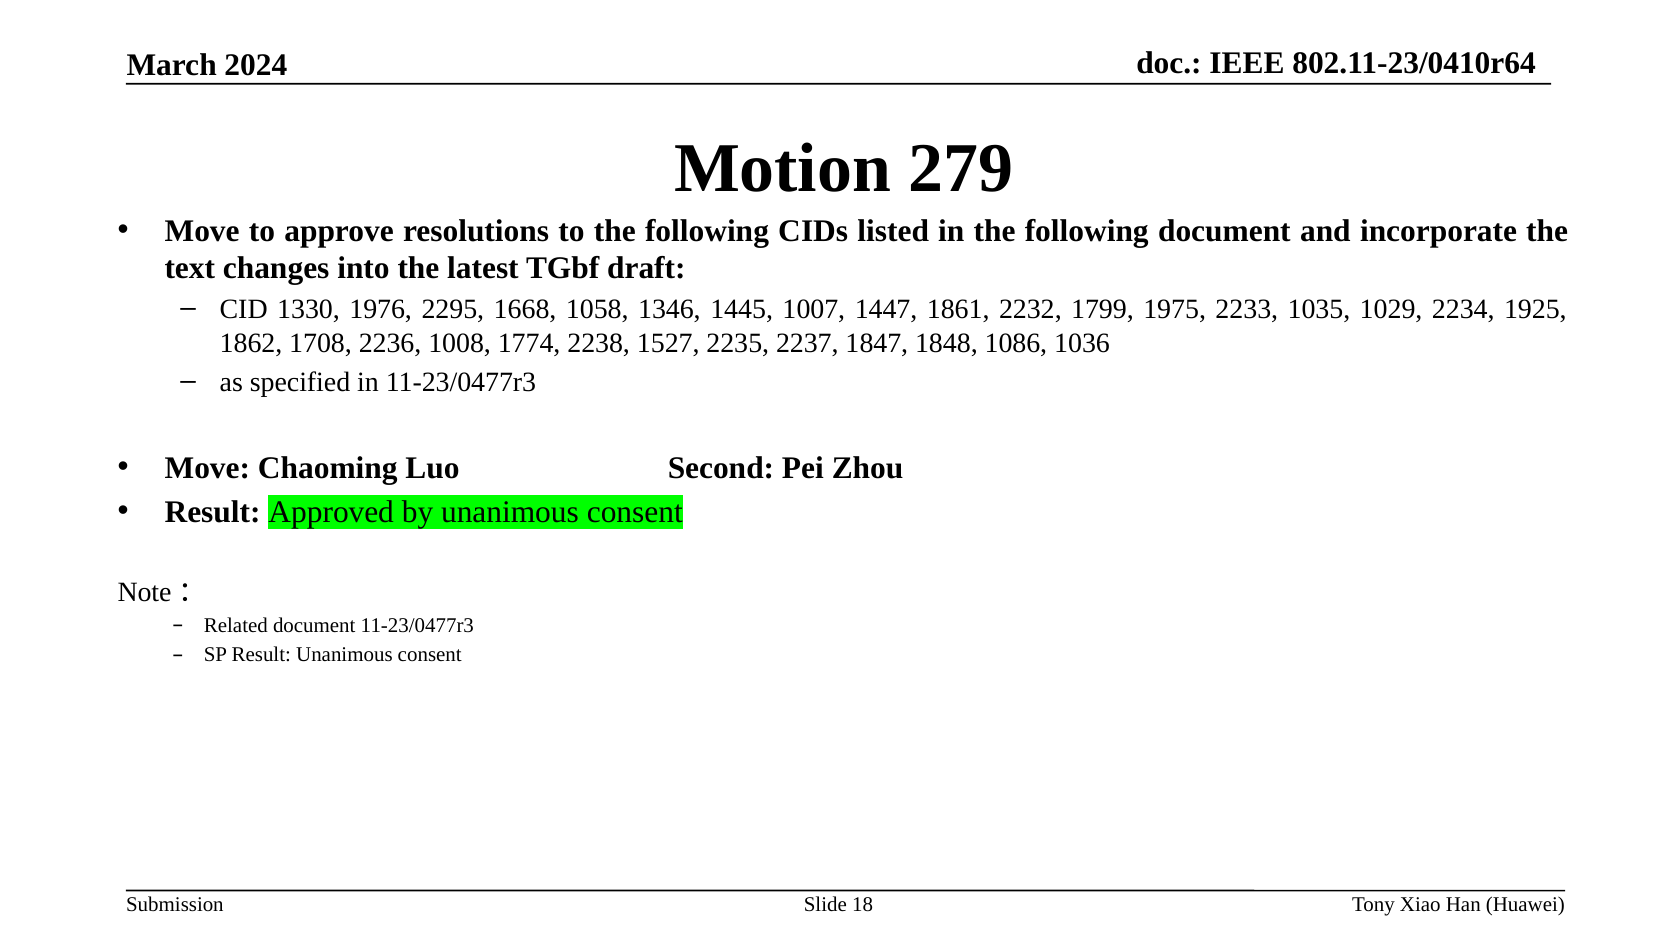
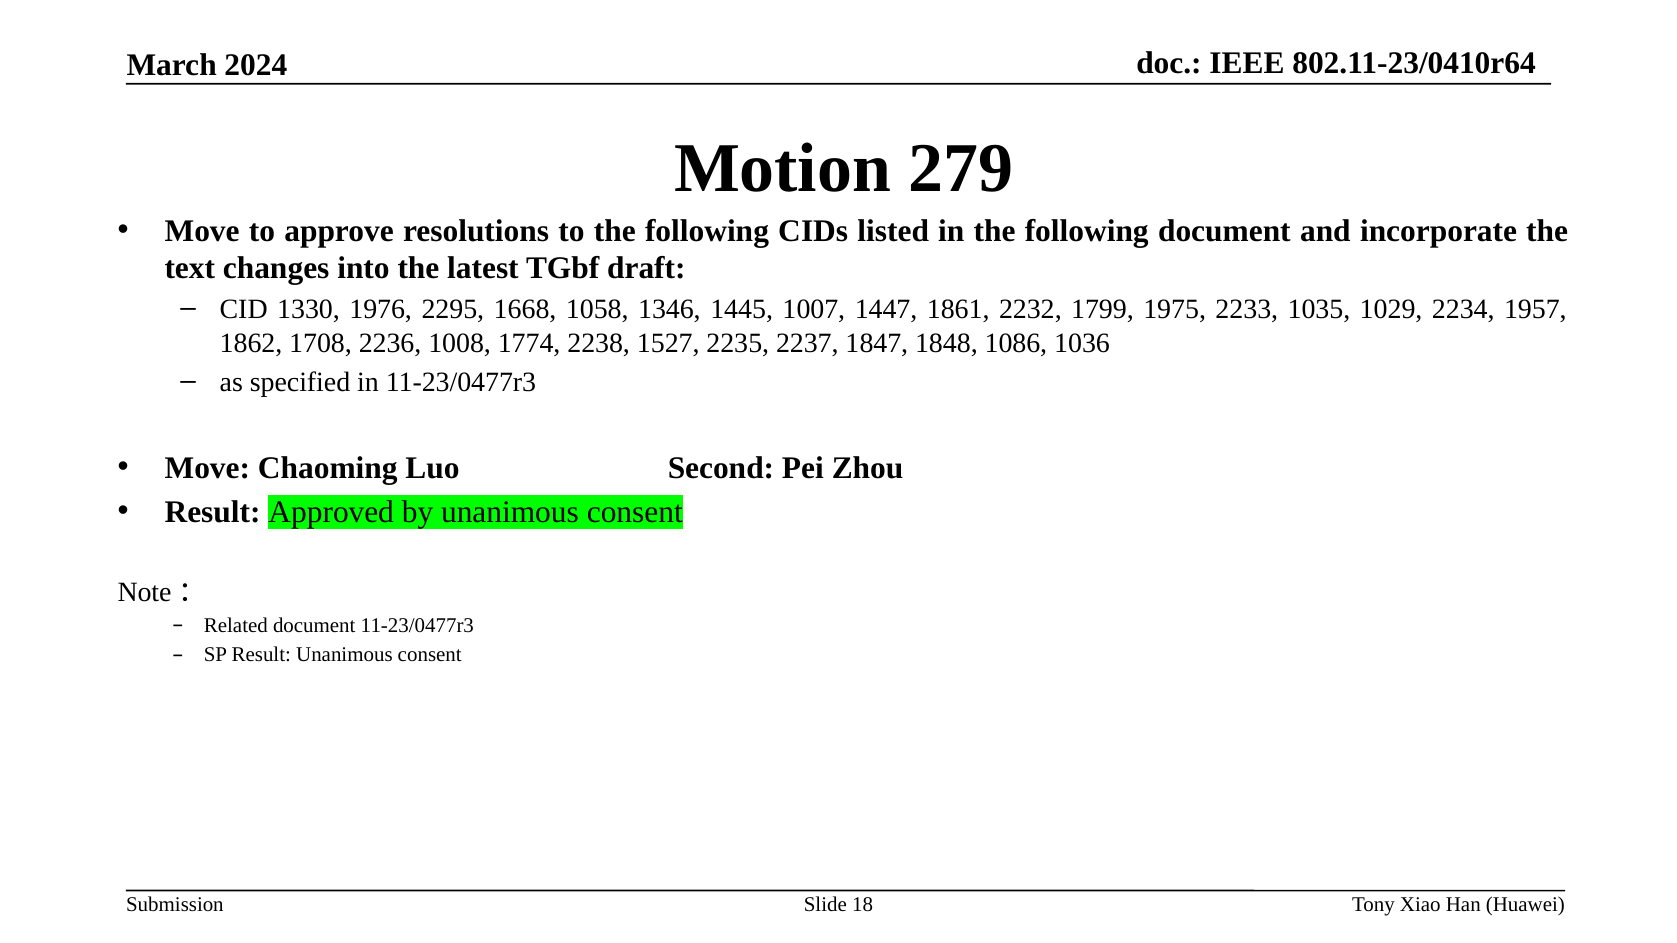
1925: 1925 -> 1957
